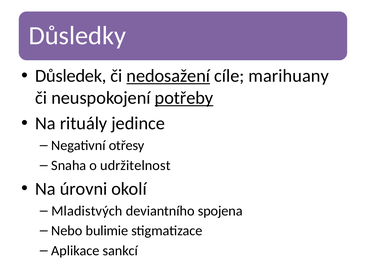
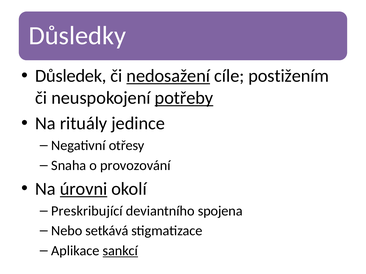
marihuany: marihuany -> postižením
udržitelnost: udržitelnost -> provozování
úrovni underline: none -> present
Mladistvých: Mladistvých -> Preskribující
bulimie: bulimie -> setkává
sankcí underline: none -> present
